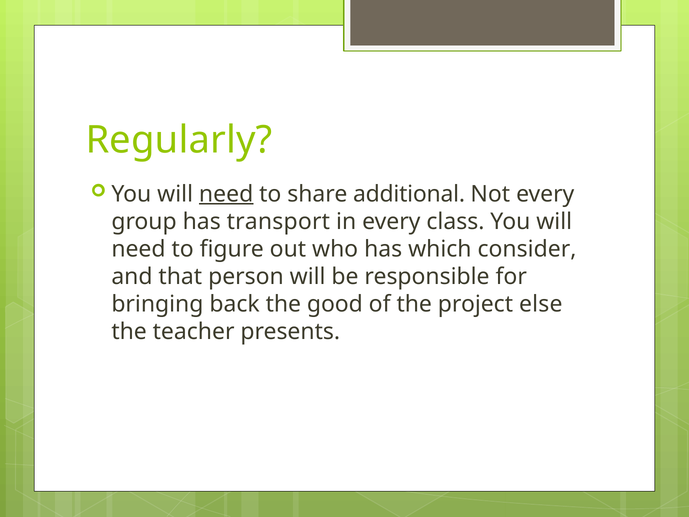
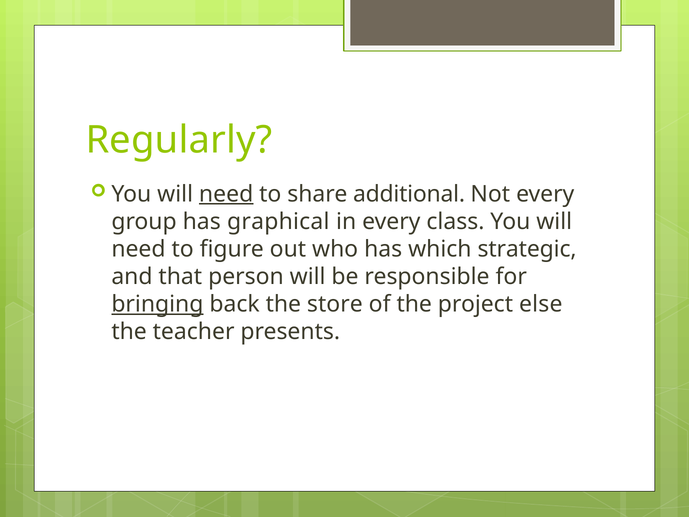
transport: transport -> graphical
consider: consider -> strategic
bringing underline: none -> present
good: good -> store
